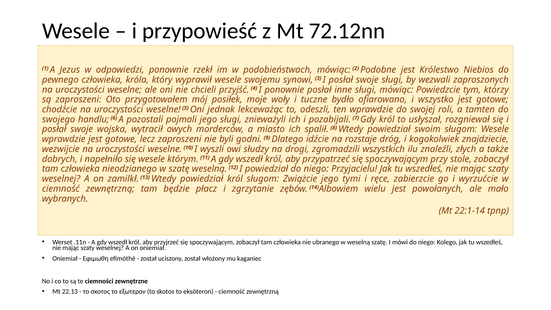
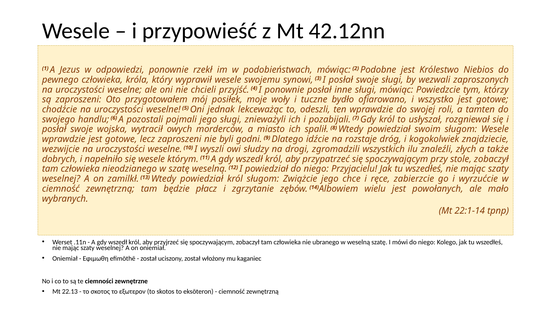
72.12nn: 72.12nn -> 42.12nn
tymi: tymi -> chce
